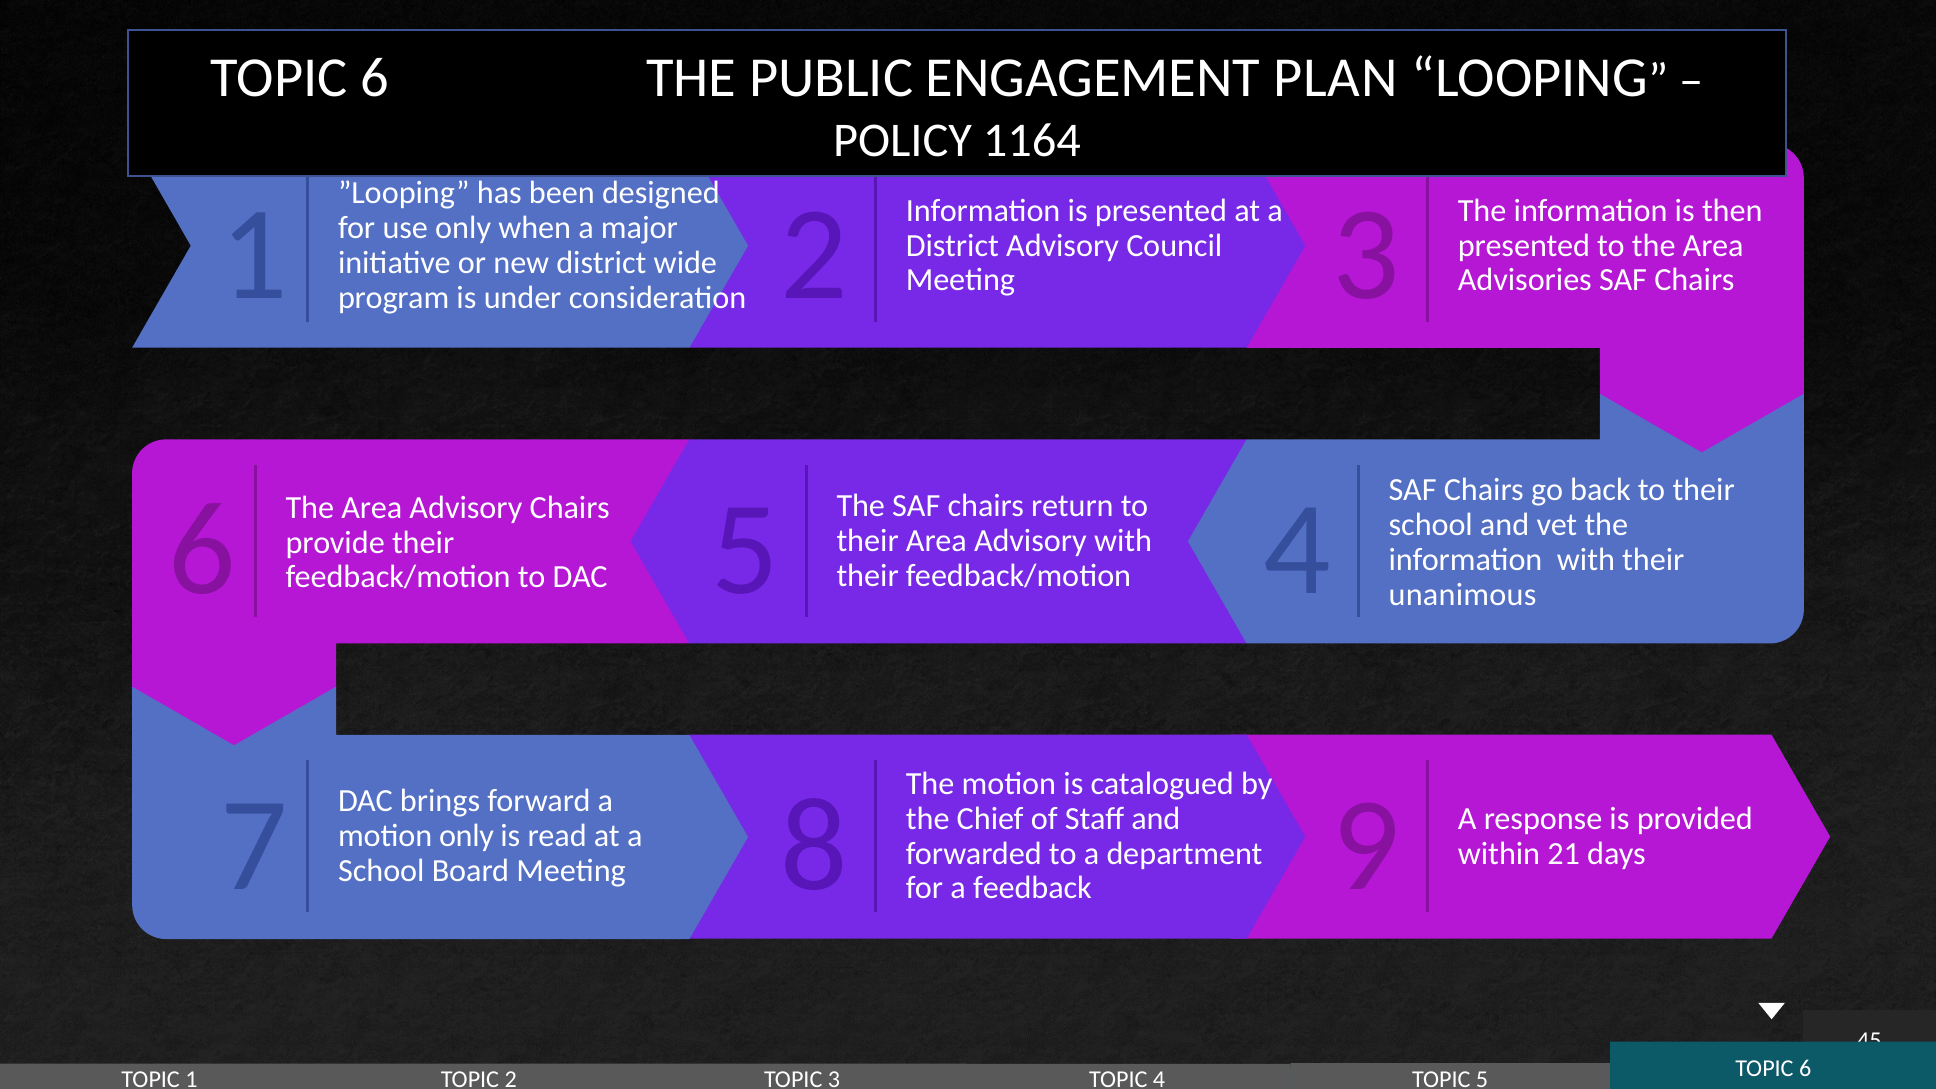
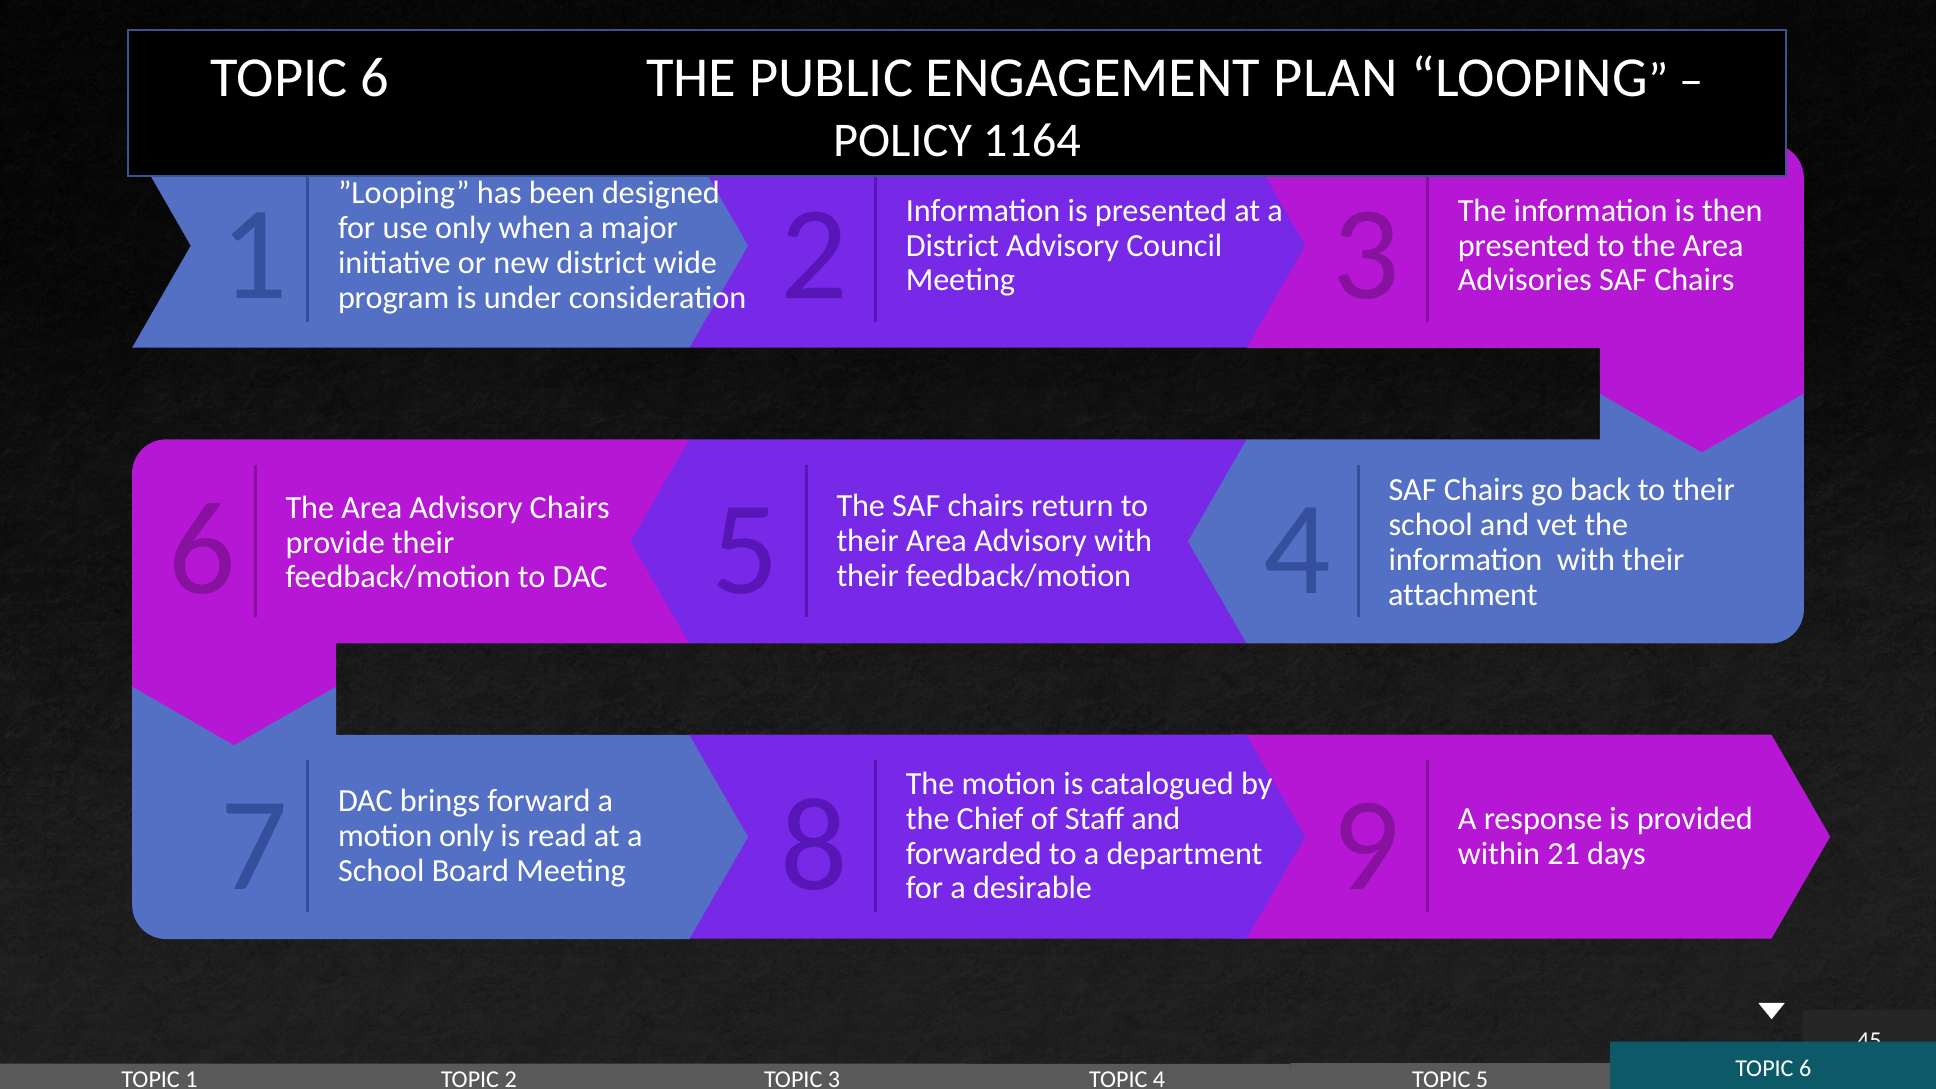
unanimous: unanimous -> attachment
feedback: feedback -> desirable
